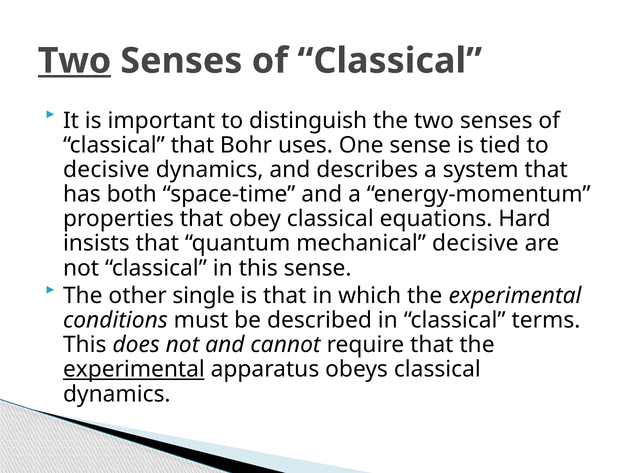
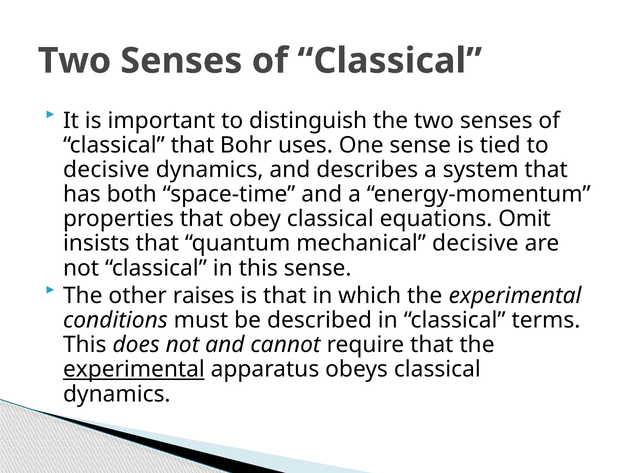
Two at (74, 61) underline: present -> none
Hard: Hard -> Omit
single: single -> raises
